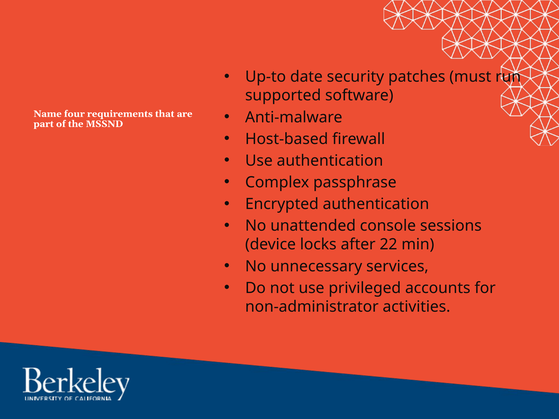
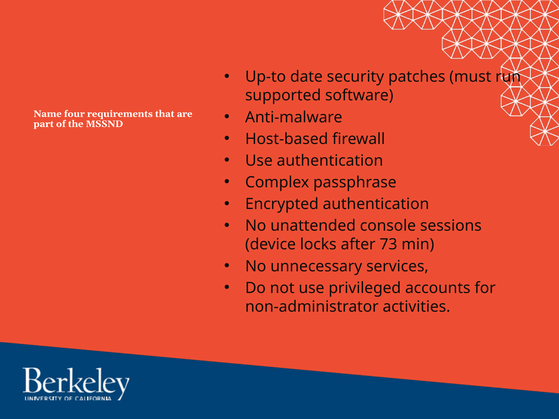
22: 22 -> 73
